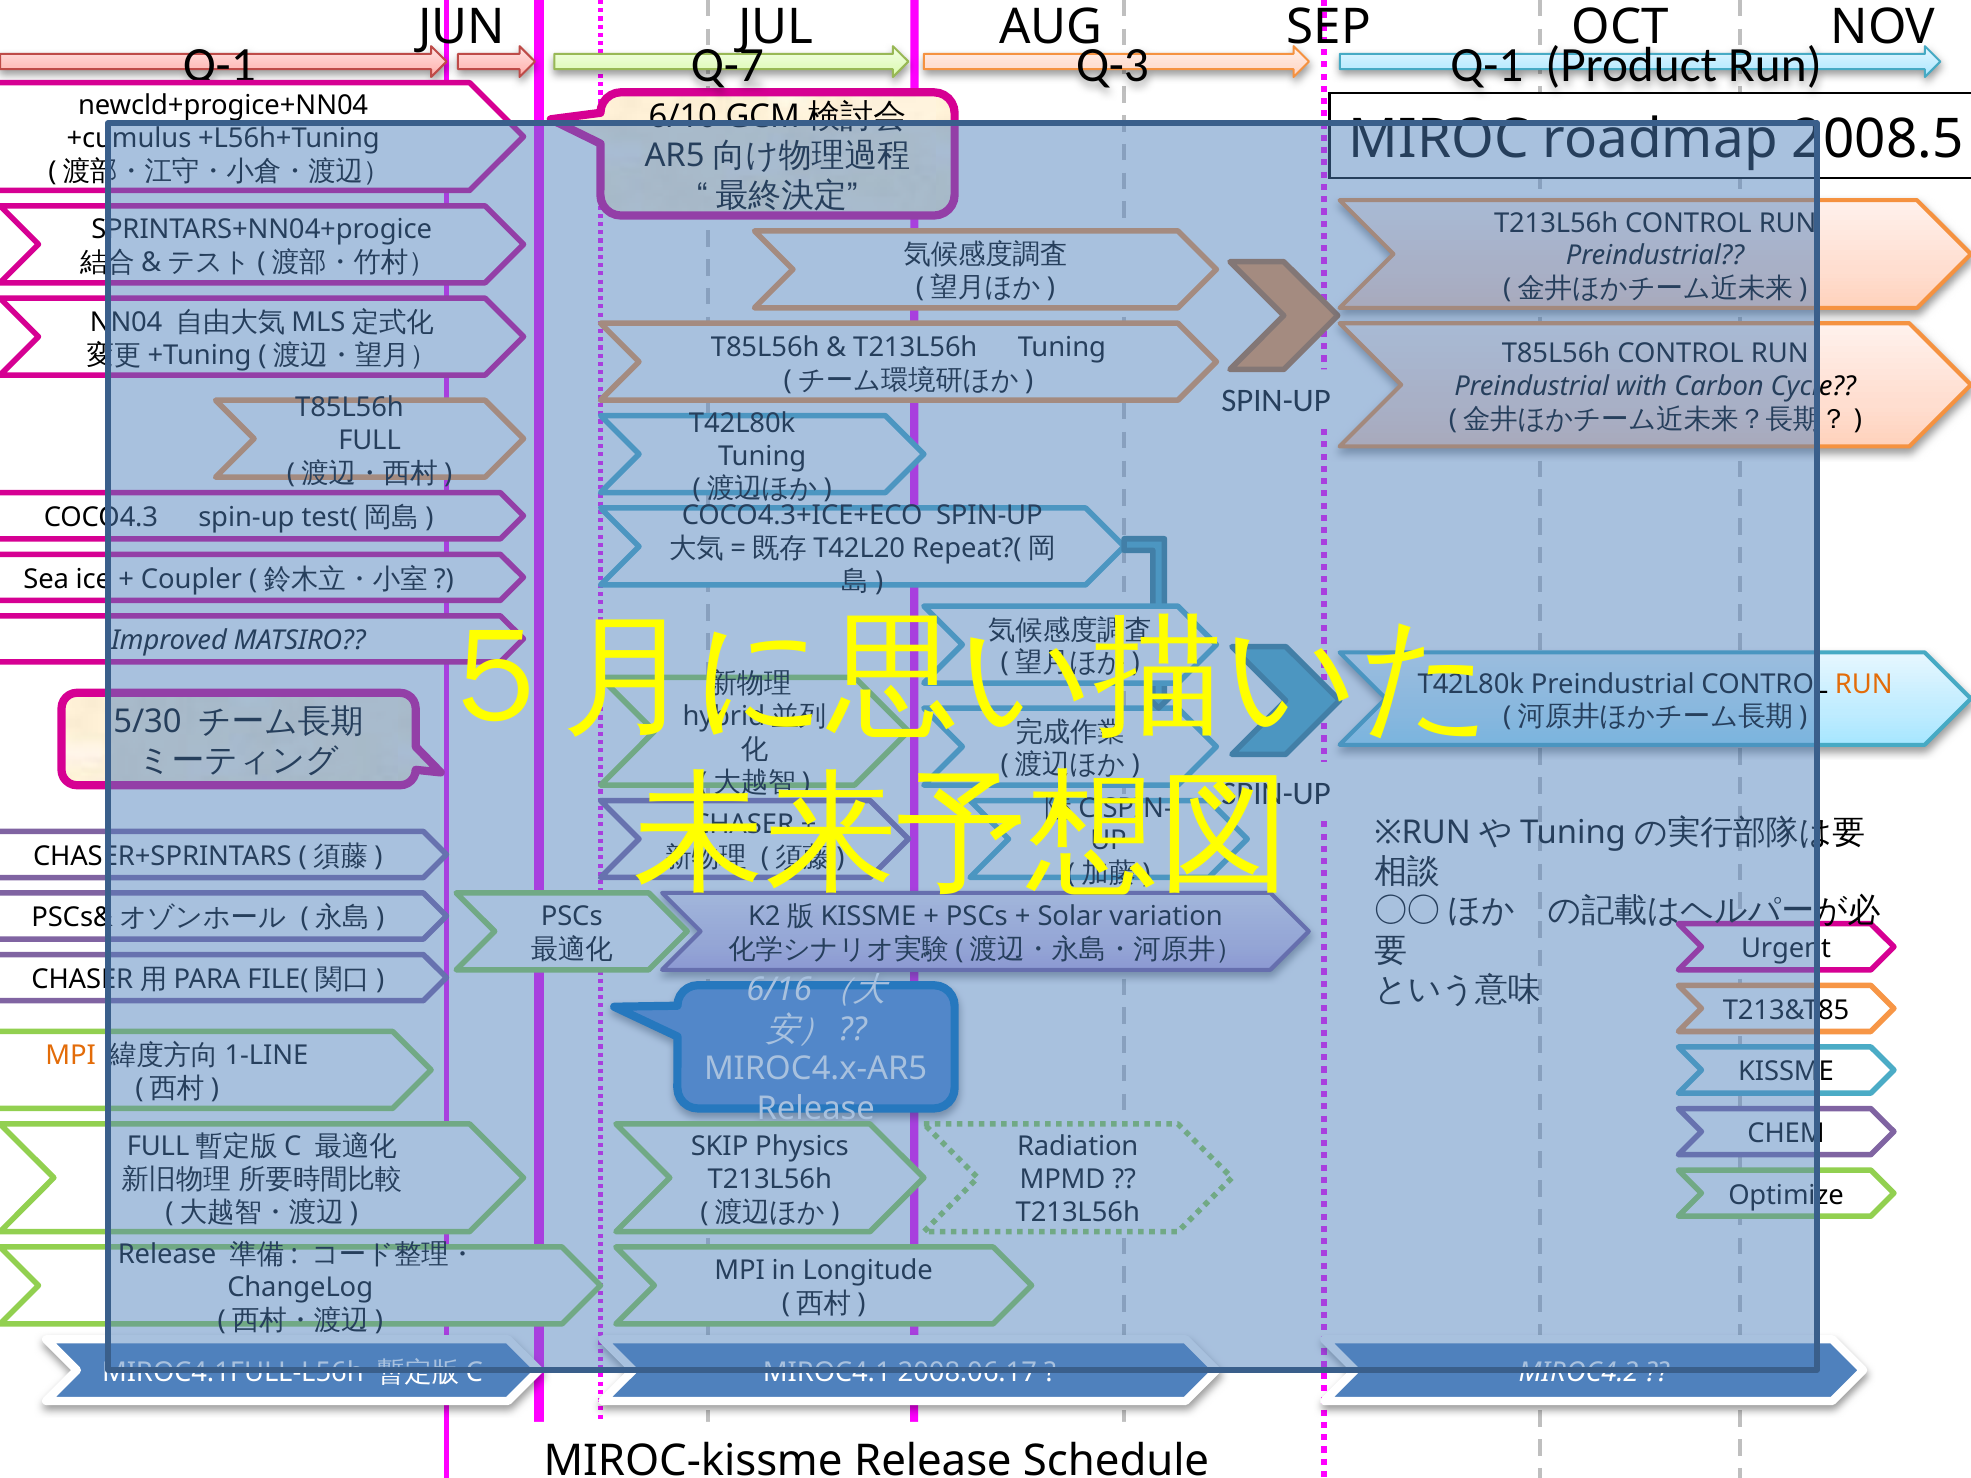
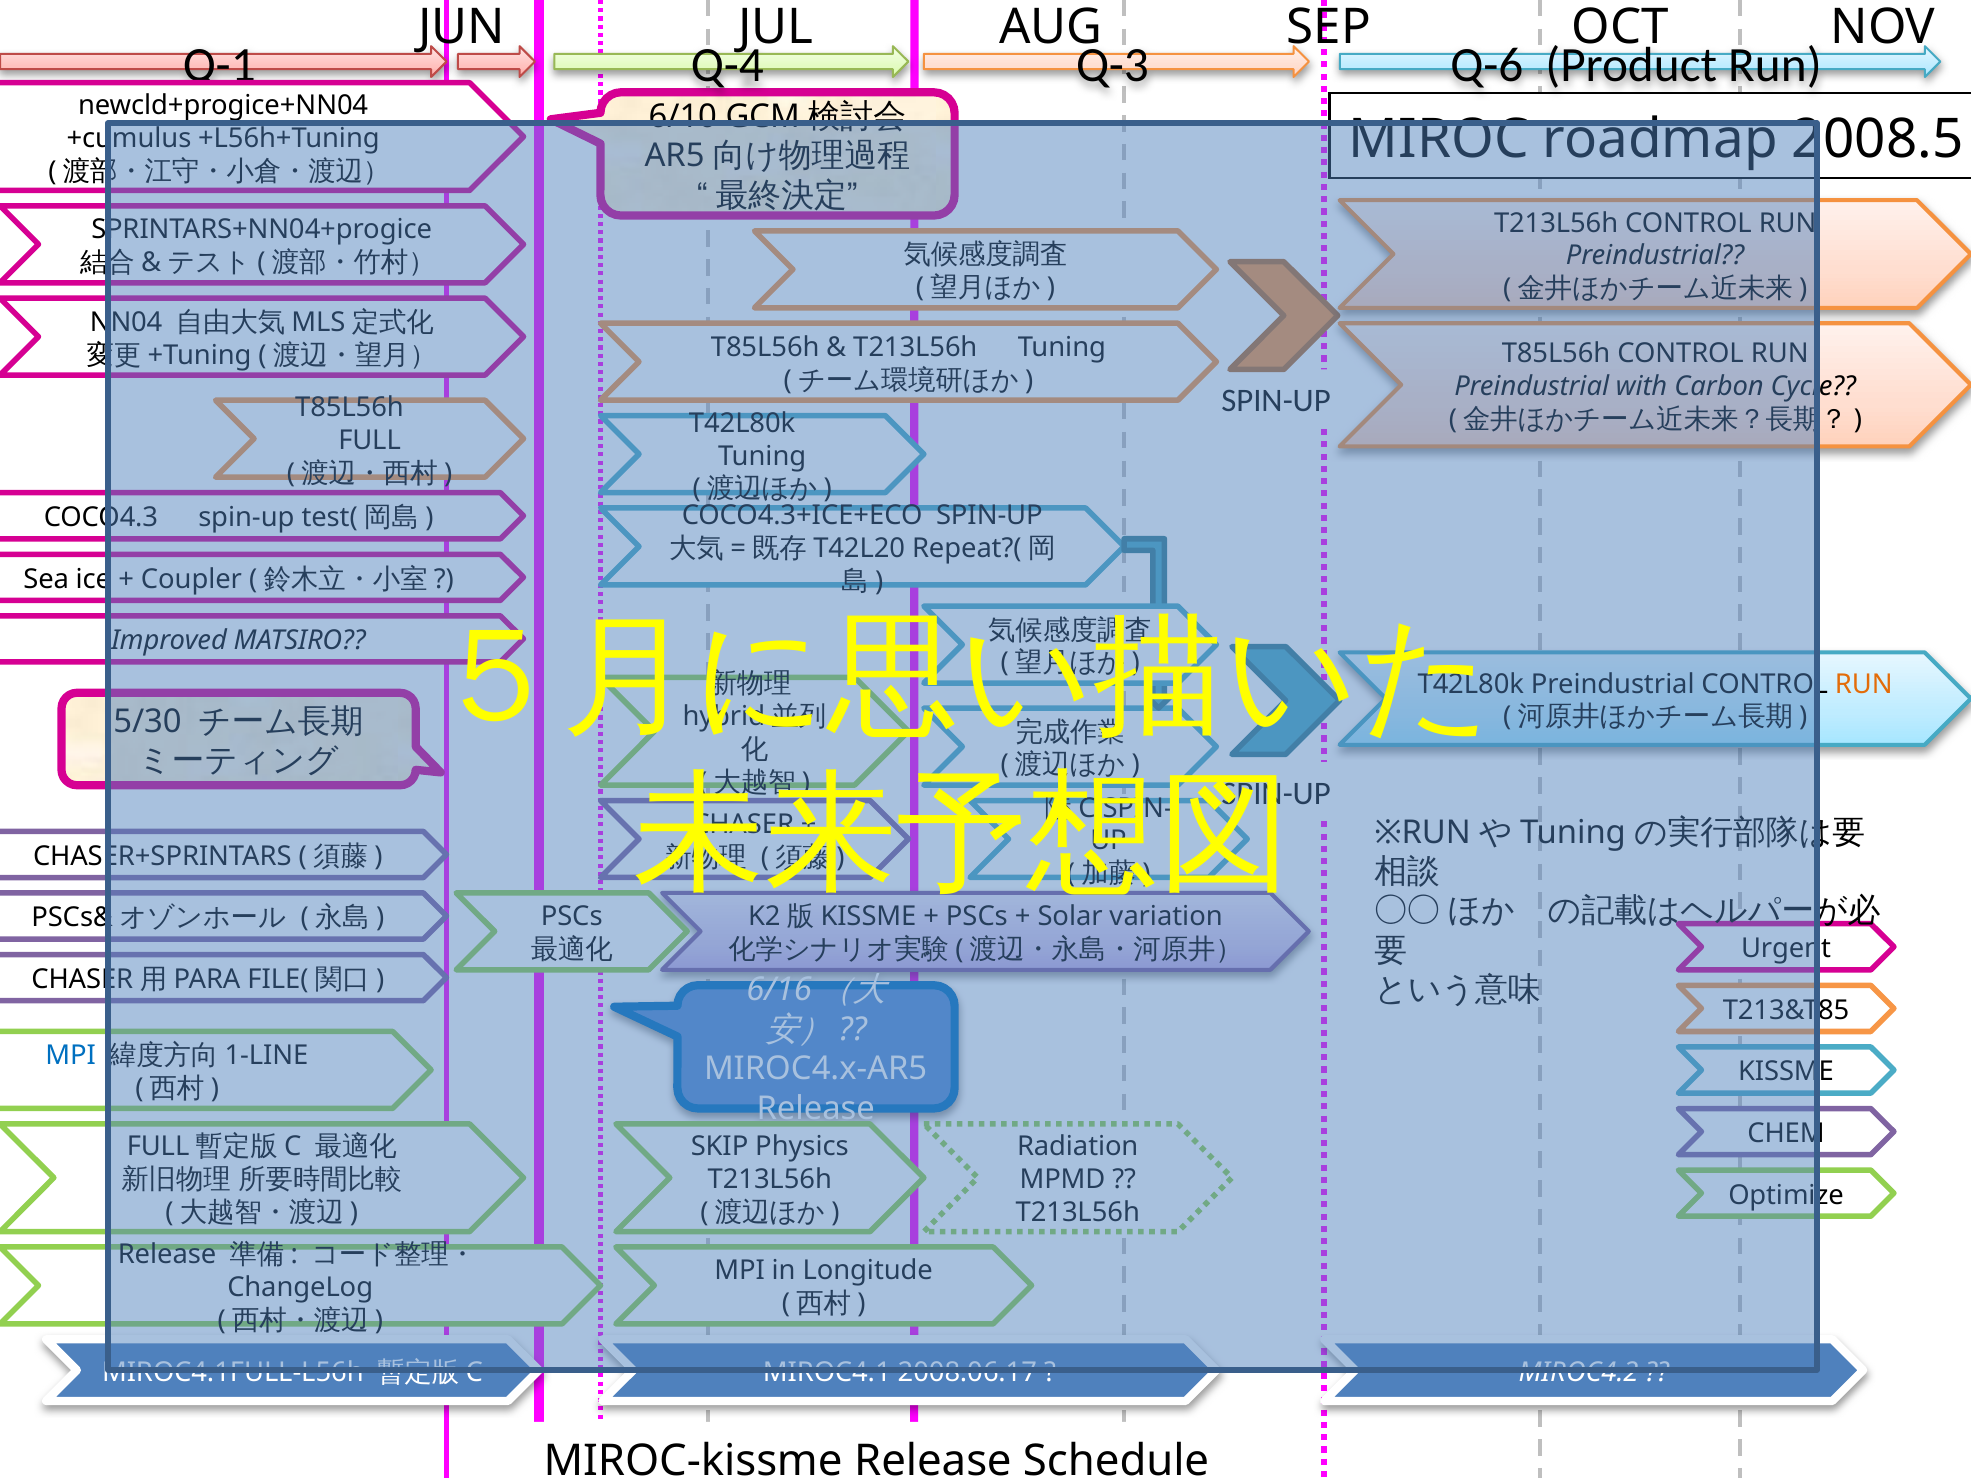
Q-7: Q-7 -> Q-4
Q-3 Q-1: Q-1 -> Q-6
MPI at (71, 1056) colour: orange -> blue
